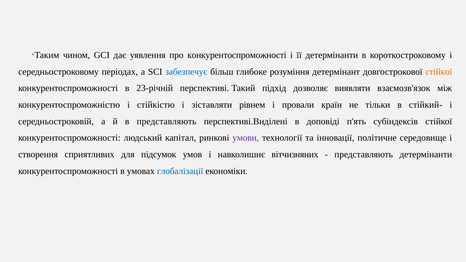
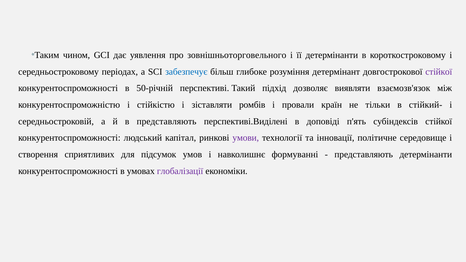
про конкурентоспроможності: конкурентоспроможності -> зовнішньоторговельного
стійкої at (439, 72) colour: orange -> purple
23-річній: 23-річній -> 50-річній
рівнем: рівнем -> ромбів
вітчизняних: вітчизняних -> формуванні
глобалізації colour: blue -> purple
